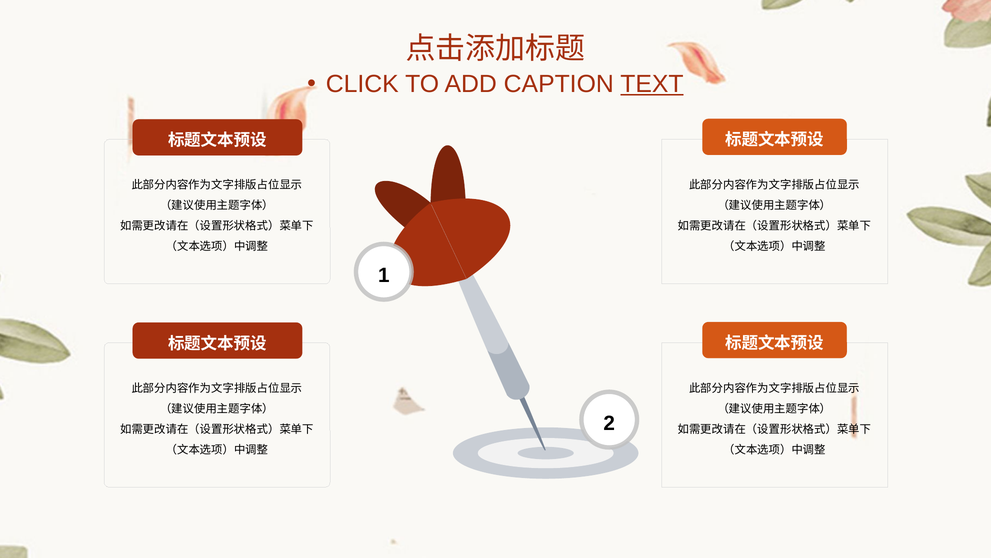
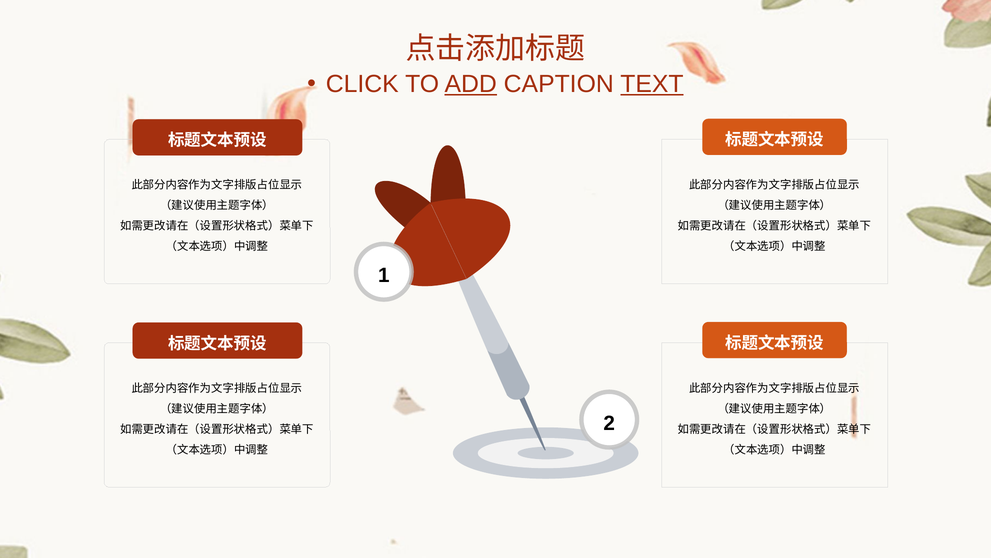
ADD underline: none -> present
